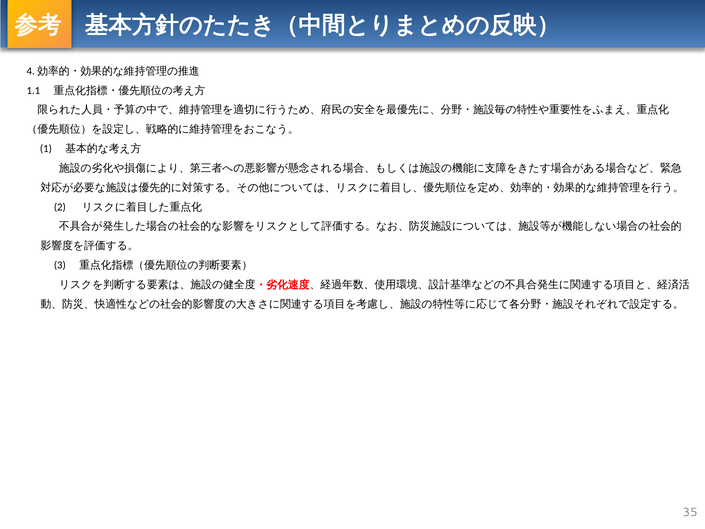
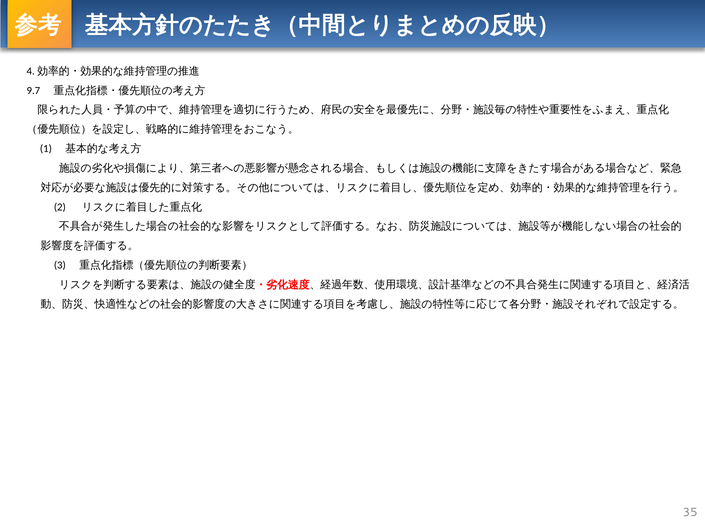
1.1: 1.1 -> 9.7
